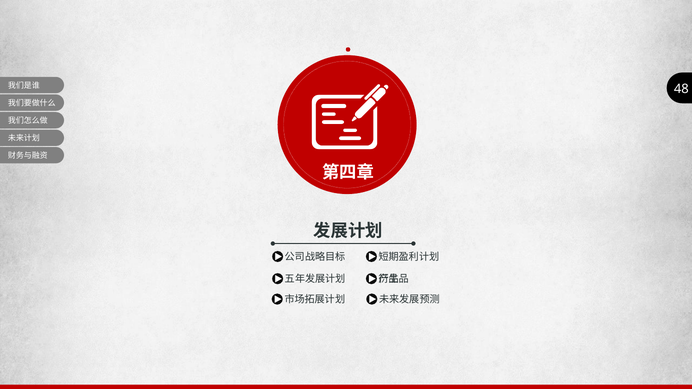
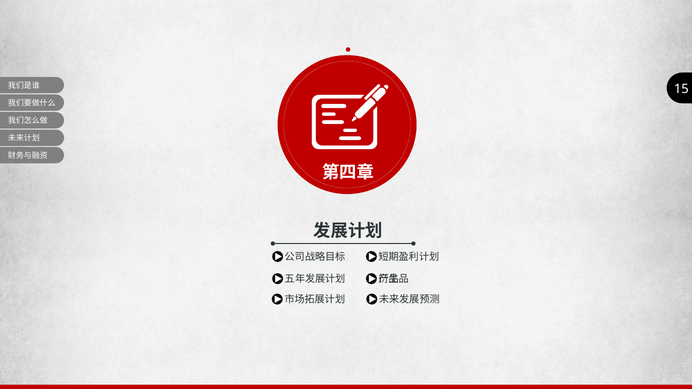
48: 48 -> 15
